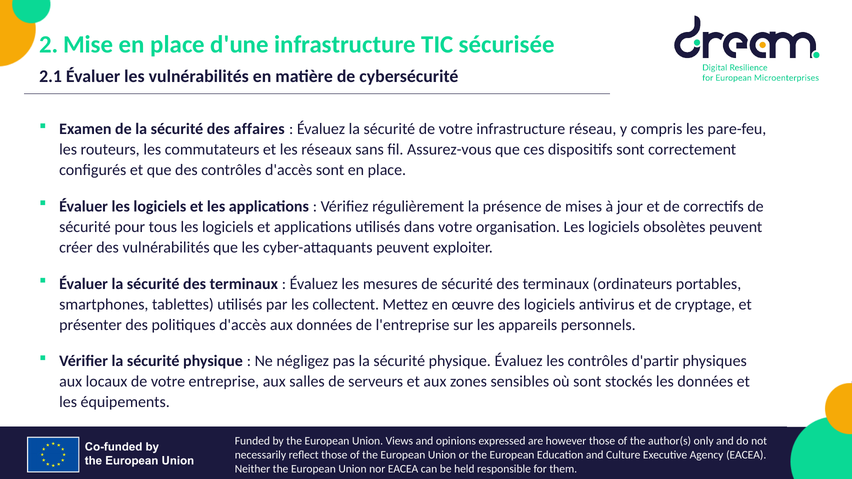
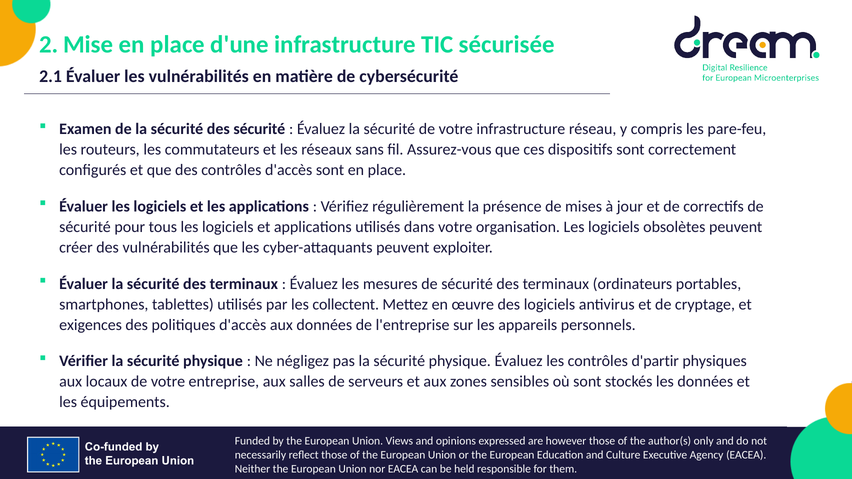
des affaires: affaires -> sécurité
présenter: présenter -> exigences
